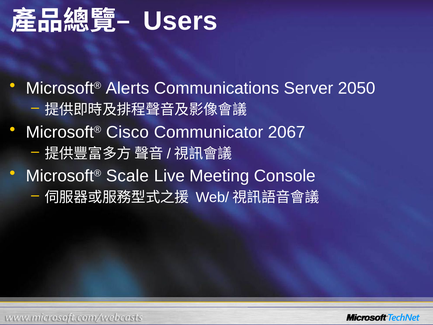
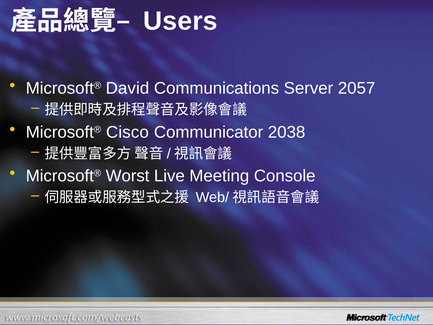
Alerts: Alerts -> David
2050: 2050 -> 2057
2067: 2067 -> 2038
Scale: Scale -> Worst
